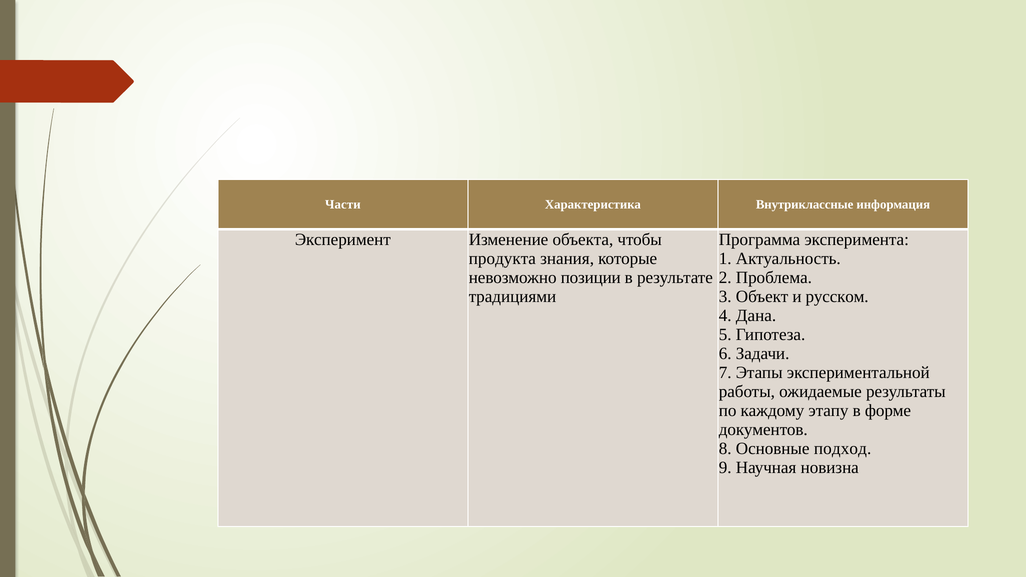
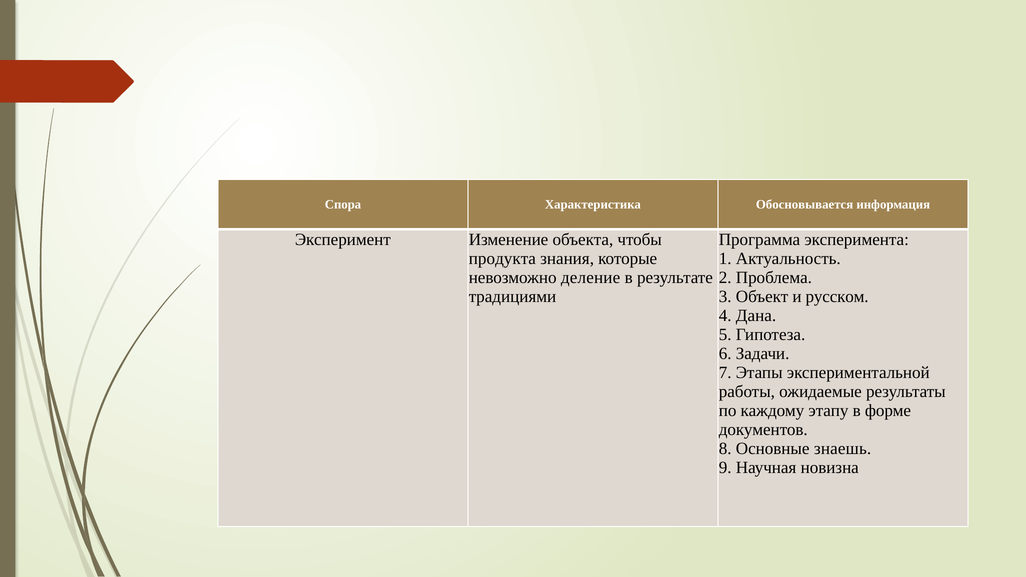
Части: Части -> Спора
Внутриклассные: Внутриклассные -> Обосновывается
позиции: позиции -> деление
подход: подход -> знаешь
